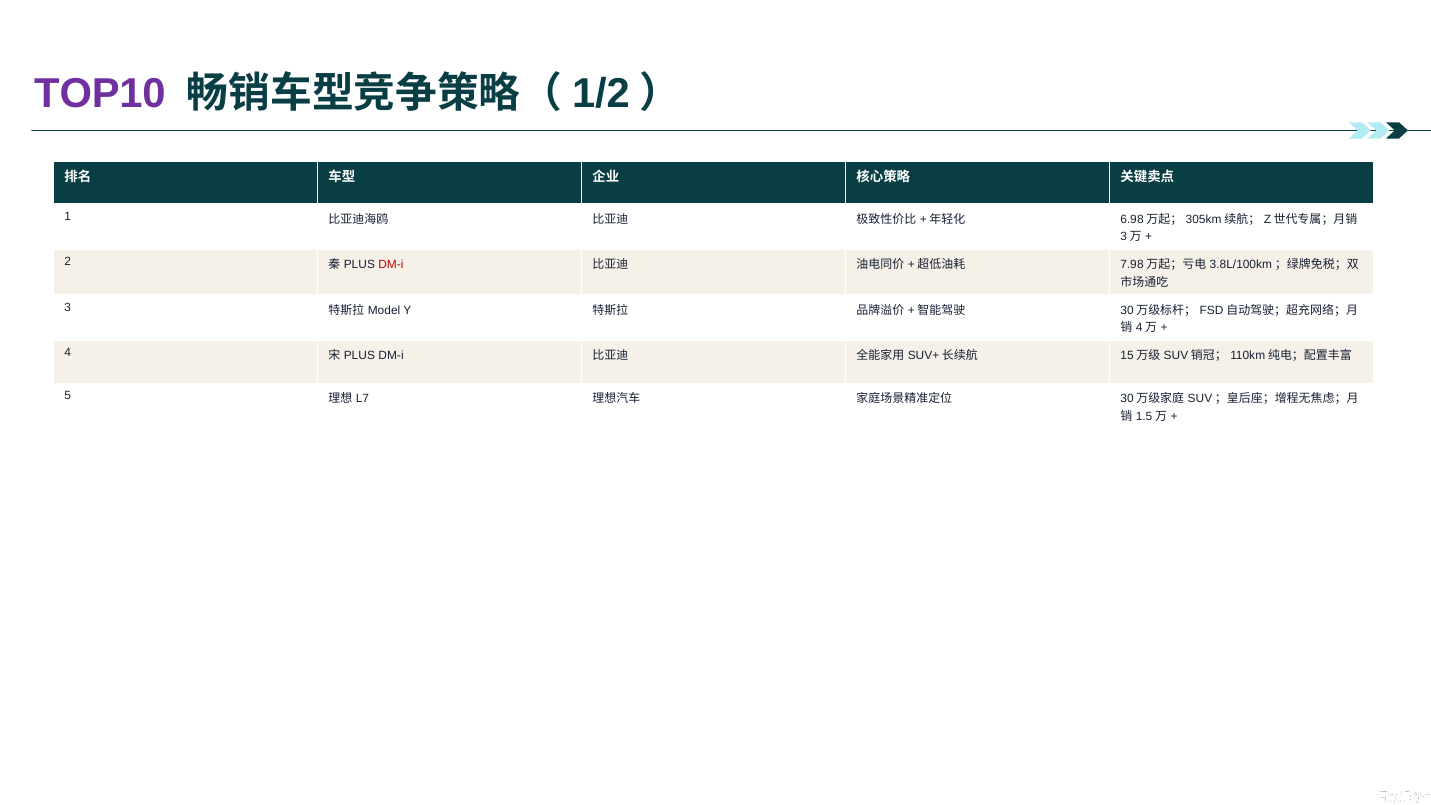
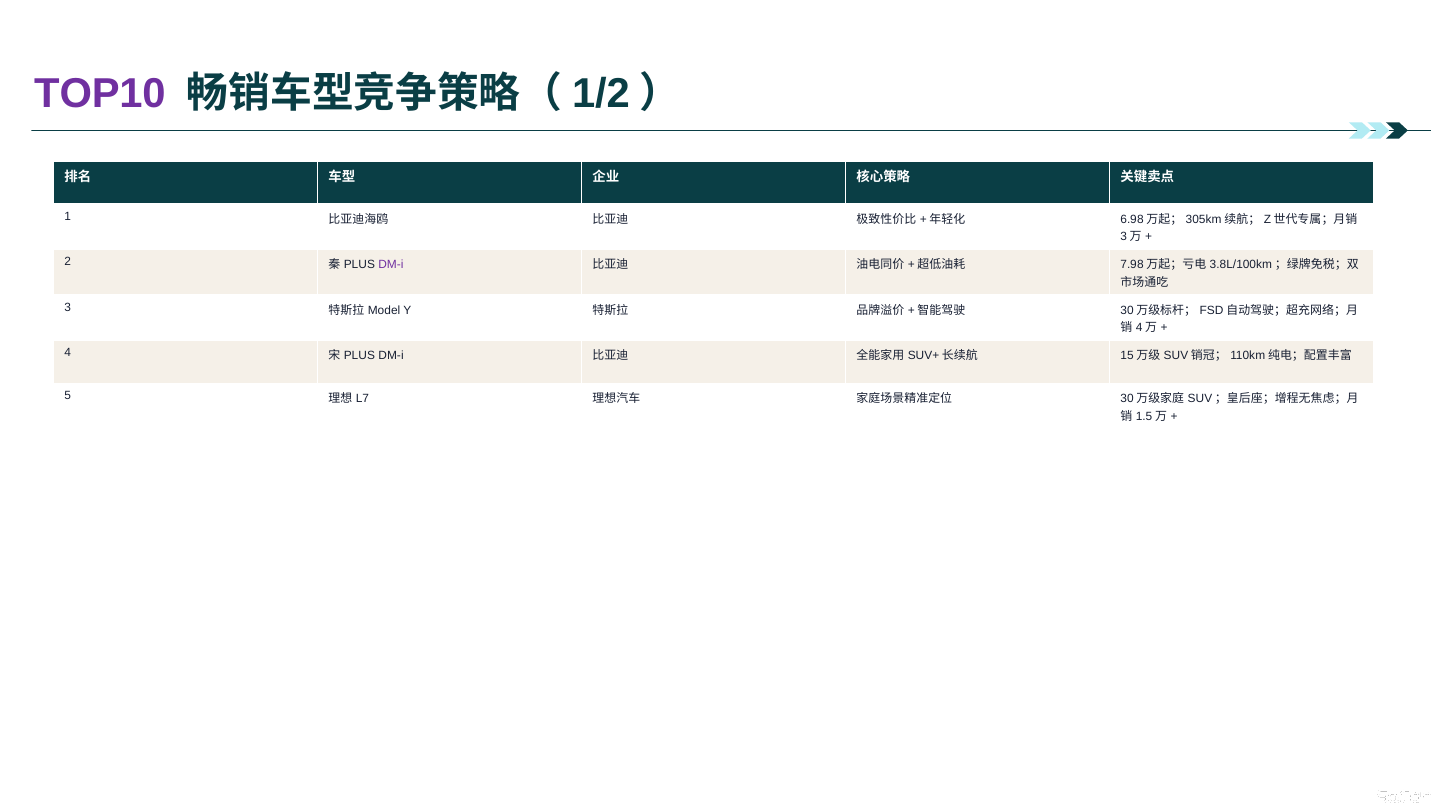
DM-i at (391, 265) colour: red -> purple
